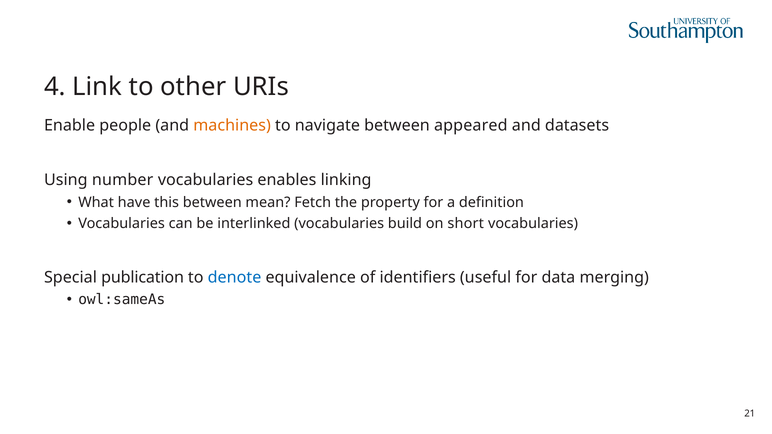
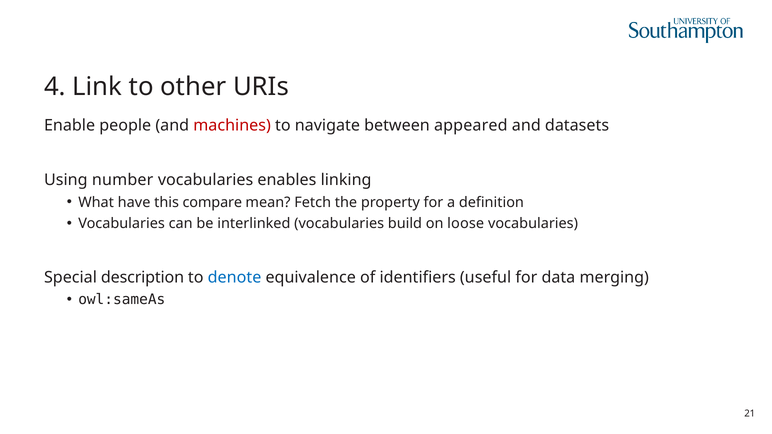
machines colour: orange -> red
this between: between -> compare
short: short -> loose
publication: publication -> description
